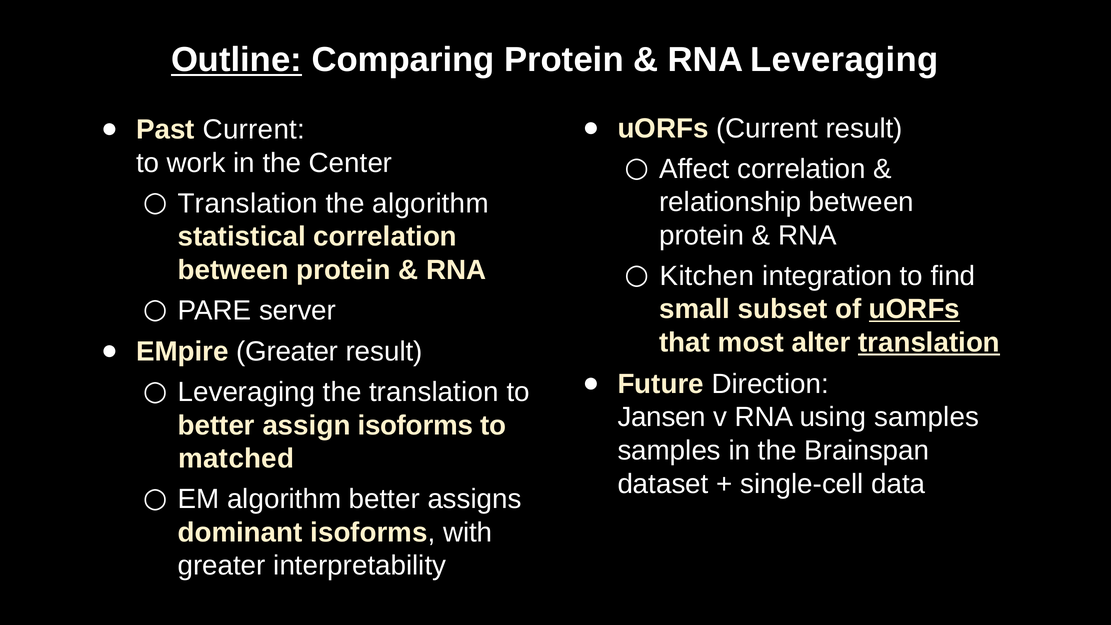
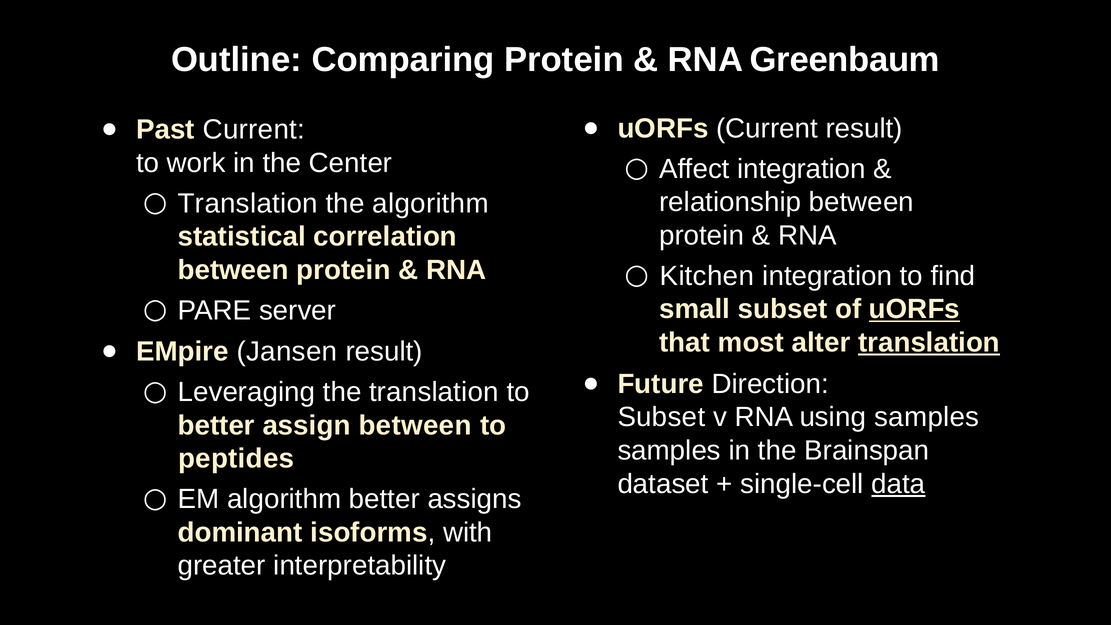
Outline underline: present -> none
RNA Leveraging: Leveraging -> Greenbaum
Affect correlation: correlation -> integration
EMpire Greater: Greater -> Jansen
Jansen at (662, 417): Jansen -> Subset
assign isoforms: isoforms -> between
matched: matched -> peptides
data underline: none -> present
